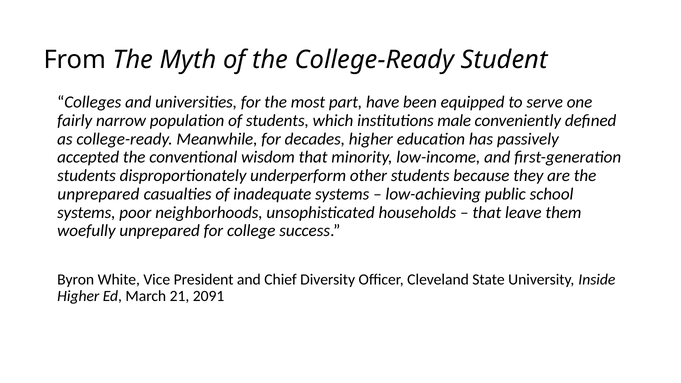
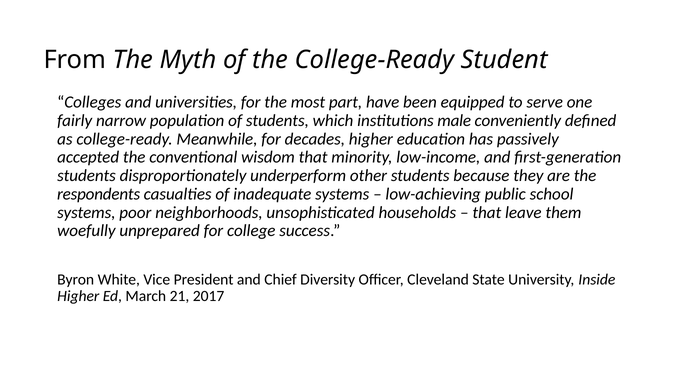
unprepared at (98, 194): unprepared -> respondents
2091: 2091 -> 2017
